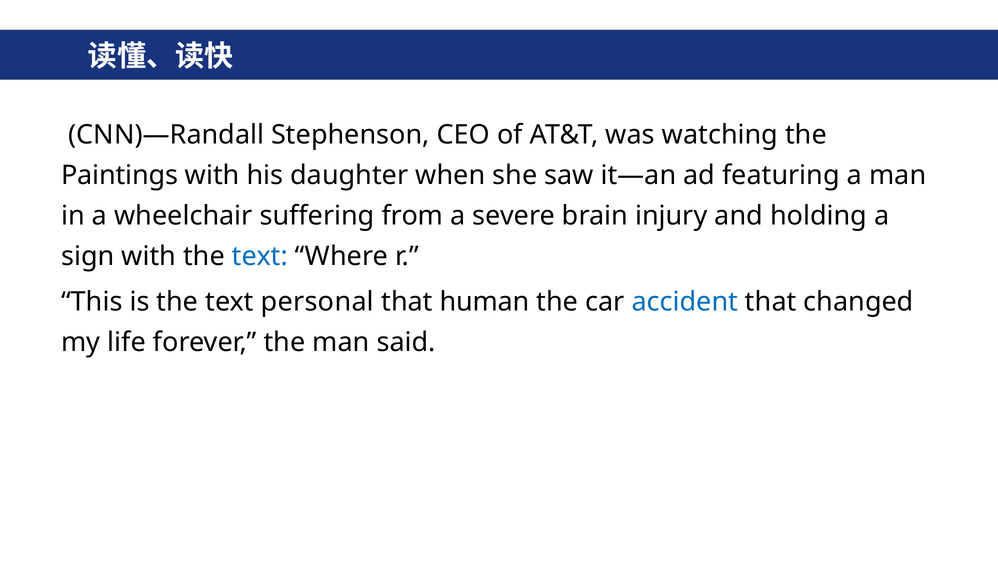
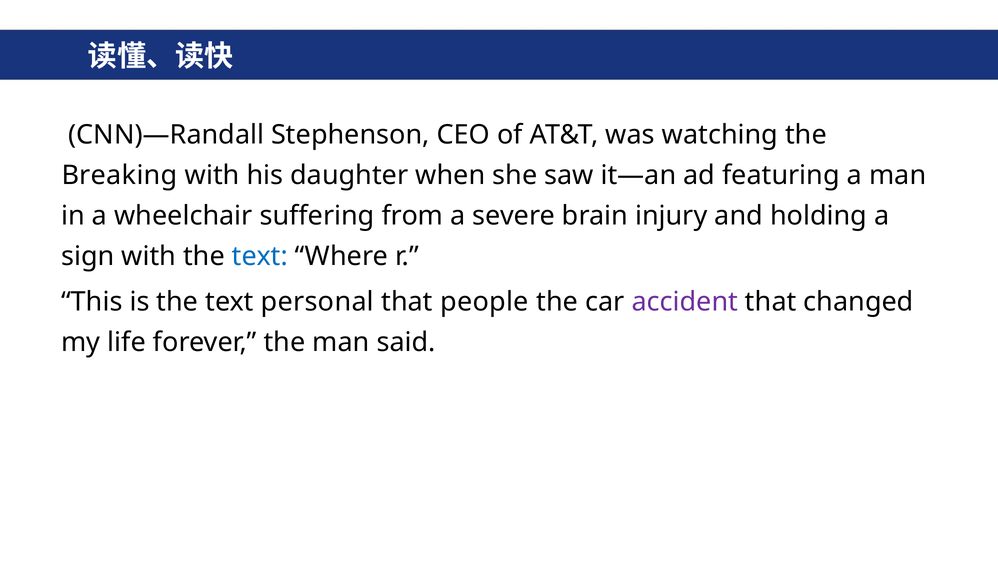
Paintings: Paintings -> Breaking
human: human -> people
accident colour: blue -> purple
